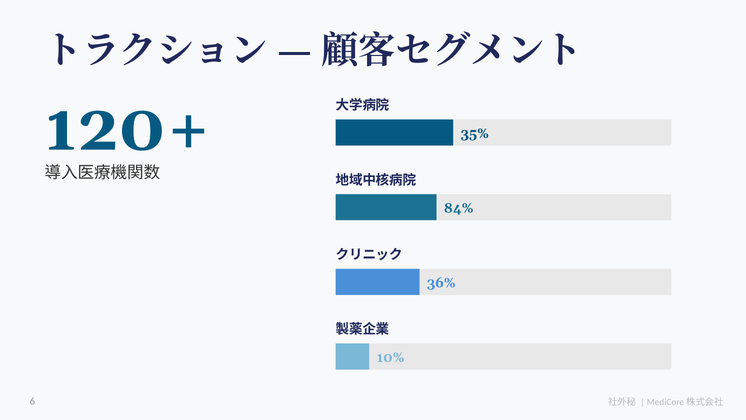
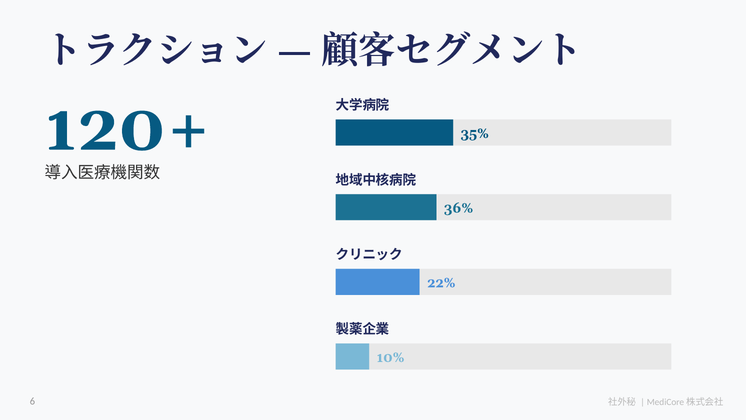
84%: 84% -> 36%
36%: 36% -> 22%
